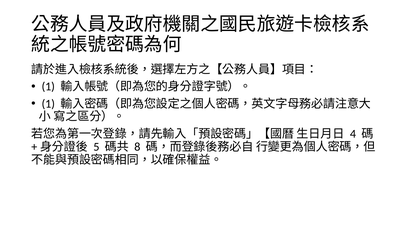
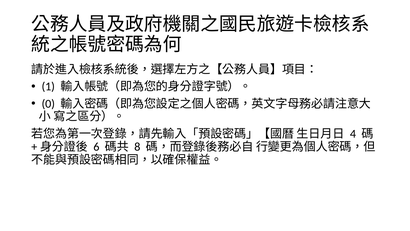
1 at (48, 104): 1 -> 0
5: 5 -> 6
